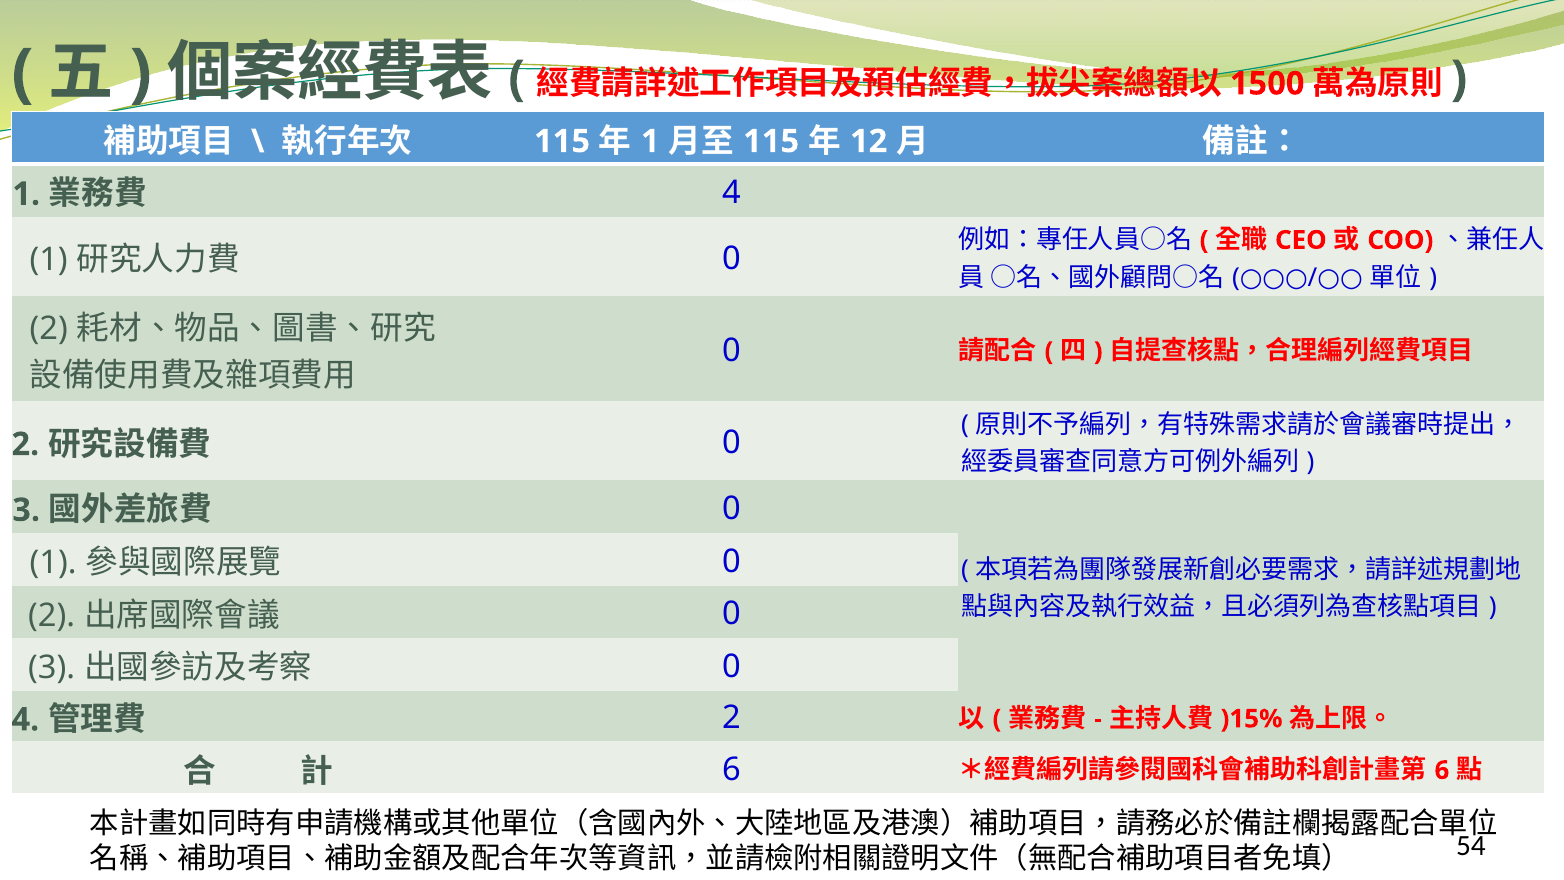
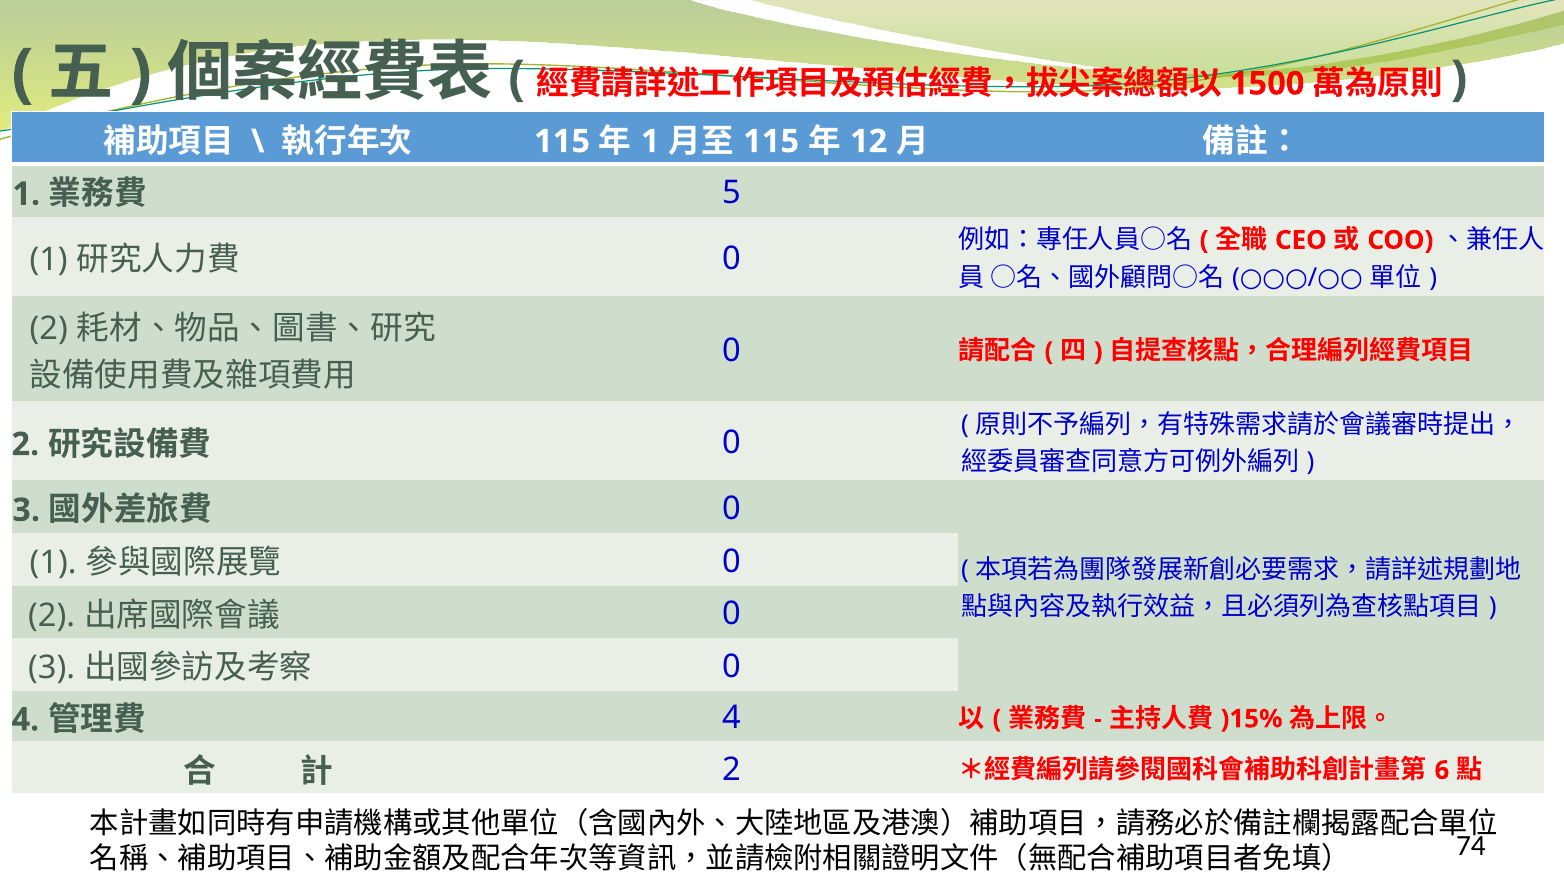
4 at (731, 192): 4 -> 5
2 at (731, 718): 2 -> 4
6 at (731, 769): 6 -> 2
54: 54 -> 74
